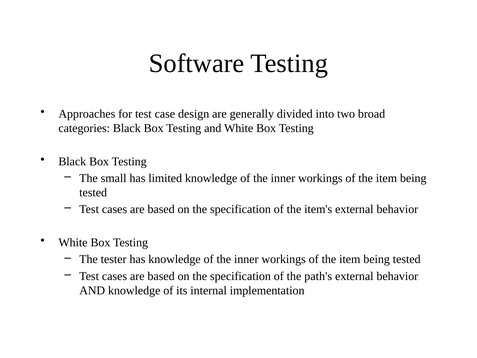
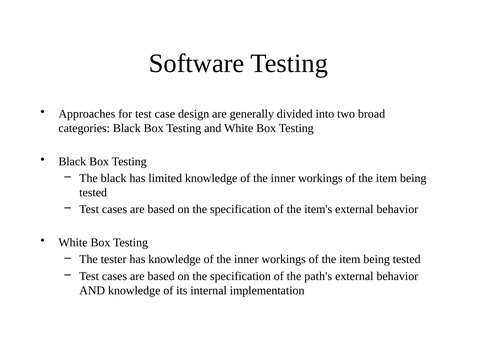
The small: small -> black
